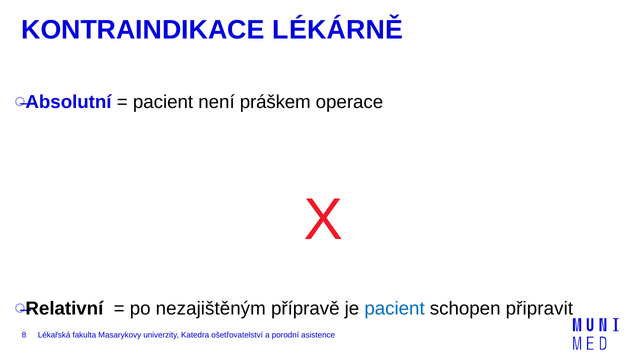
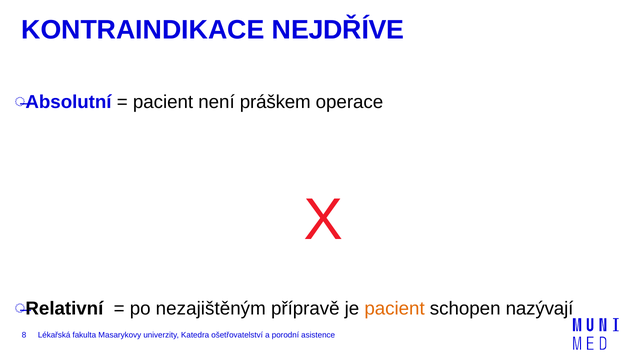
LÉKÁRNĚ: LÉKÁRNĚ -> NEJDŘÍVE
pacient at (395, 309) colour: blue -> orange
připravit: připravit -> nazývají
